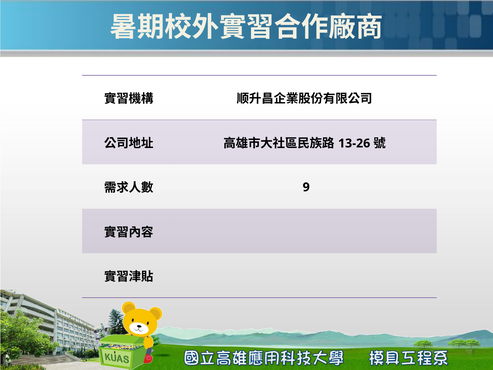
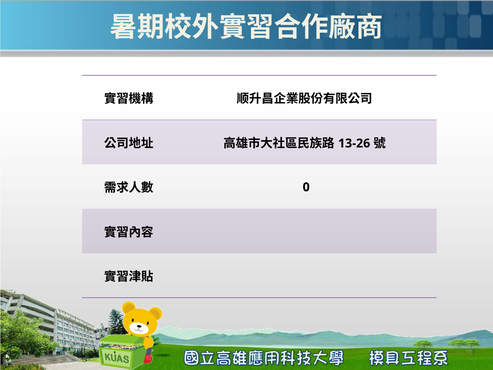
9: 9 -> 0
